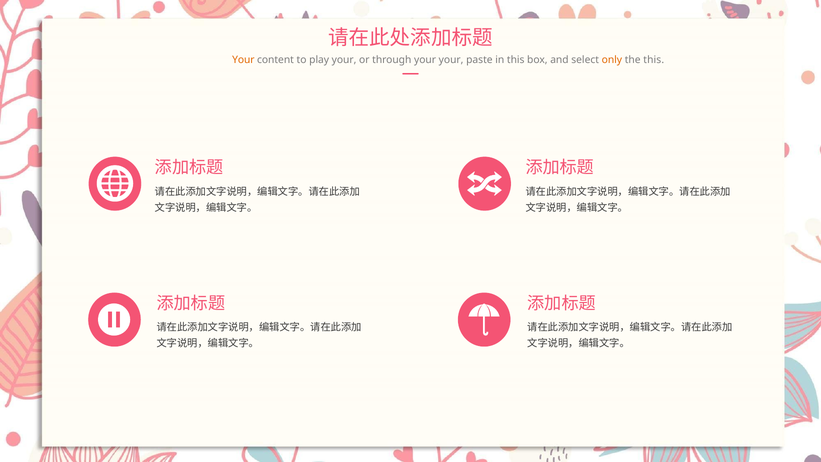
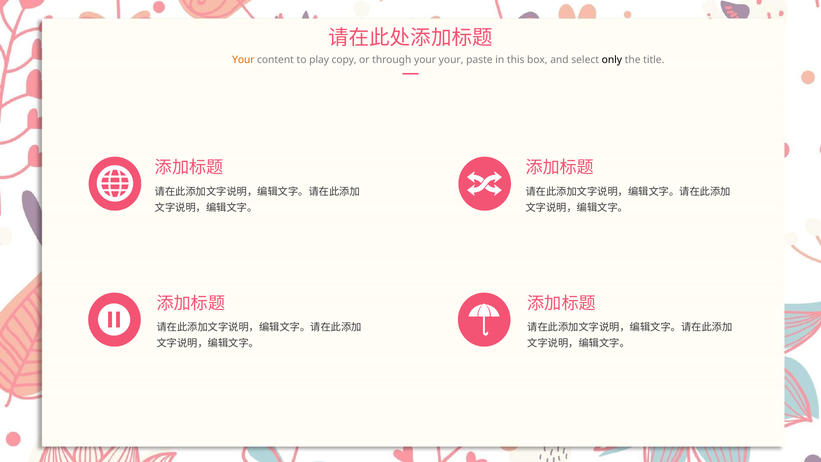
play your: your -> copy
only colour: orange -> black
the this: this -> title
